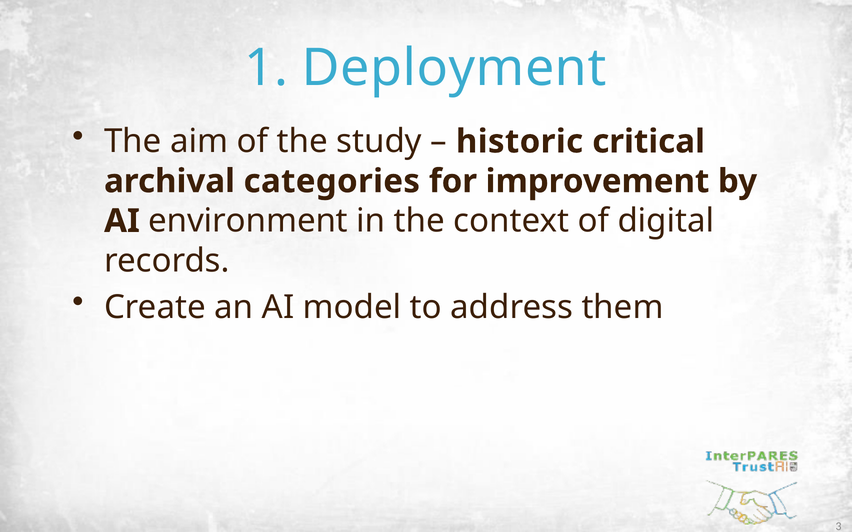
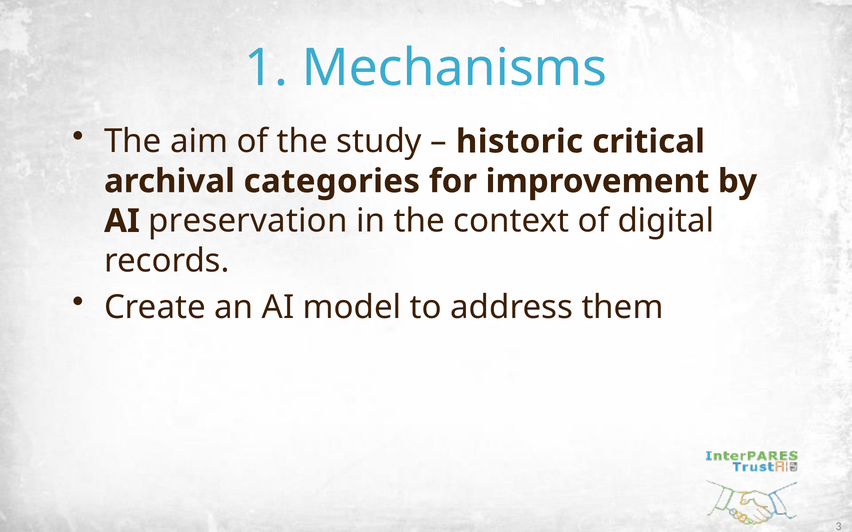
Deployment: Deployment -> Mechanisms
environment: environment -> preservation
